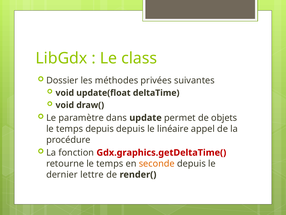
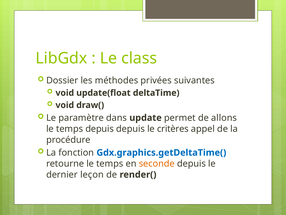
objets: objets -> allons
linéaire: linéaire -> critères
Gdx.graphics.getDeltaTime( colour: red -> blue
lettre: lettre -> leçon
